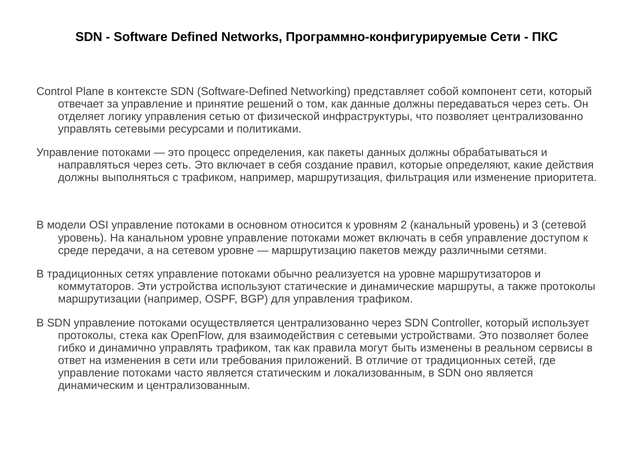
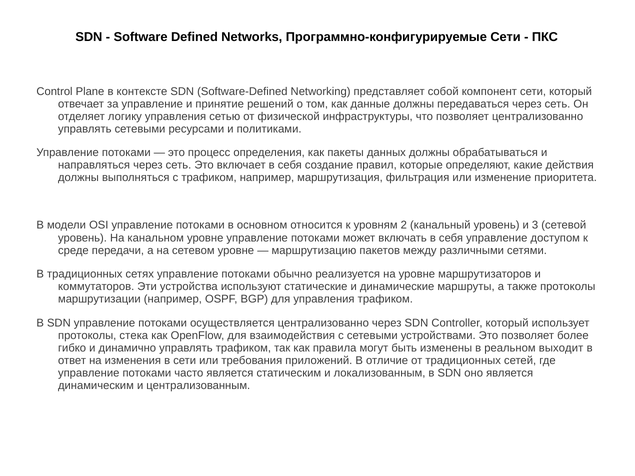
сервисы: сервисы -> выходит
